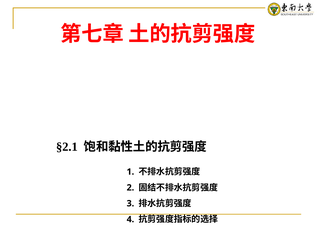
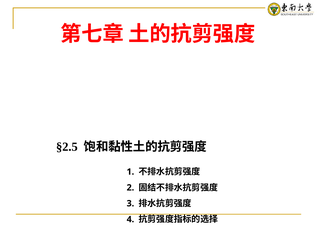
§2.1: §2.1 -> §2.5
